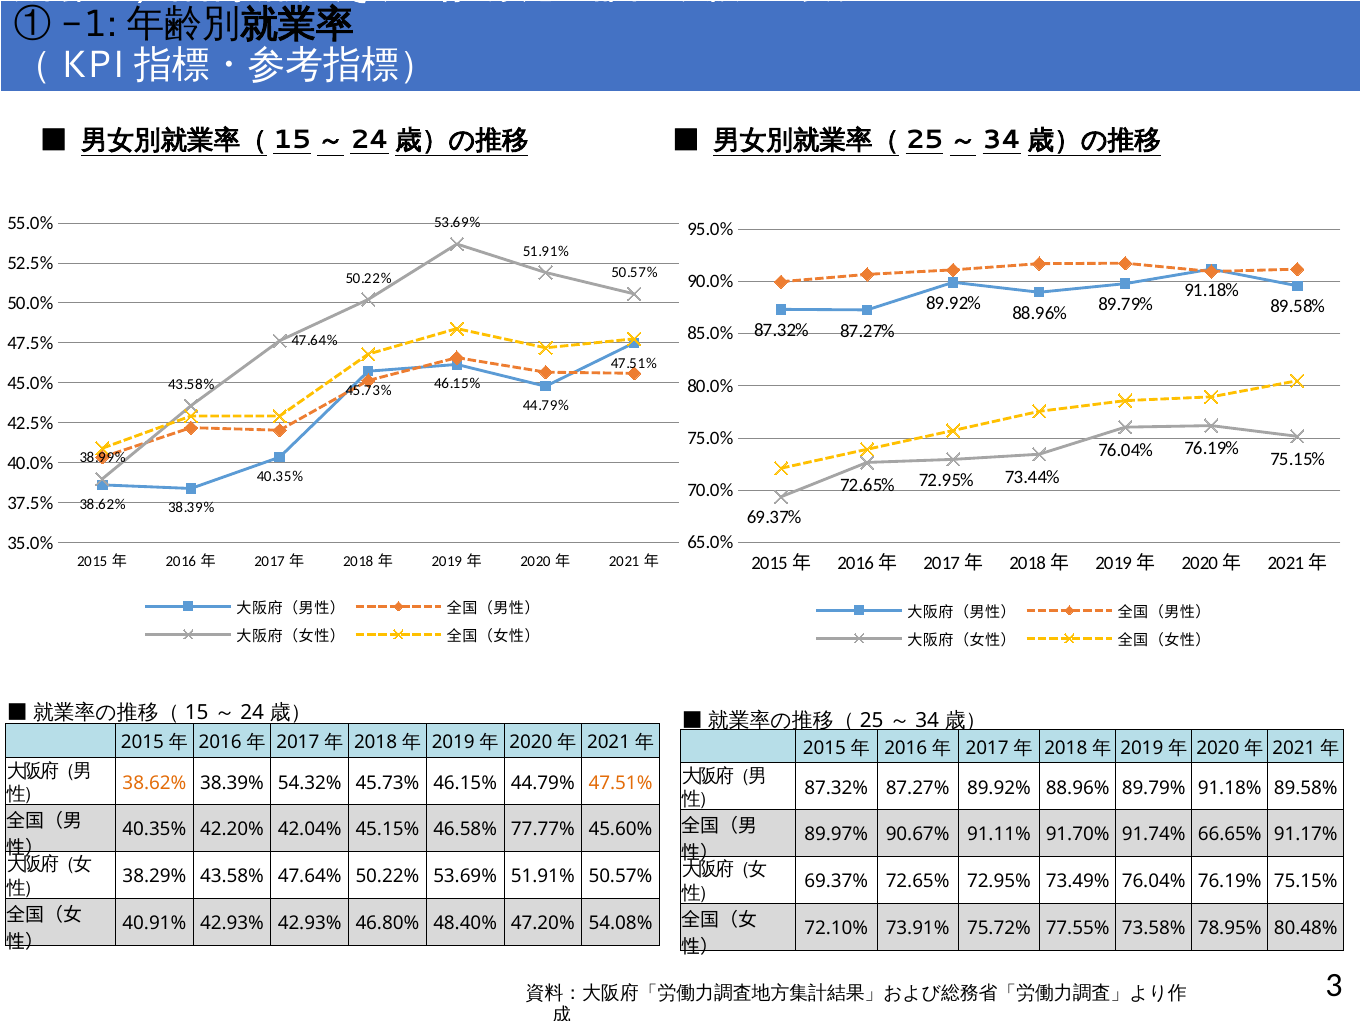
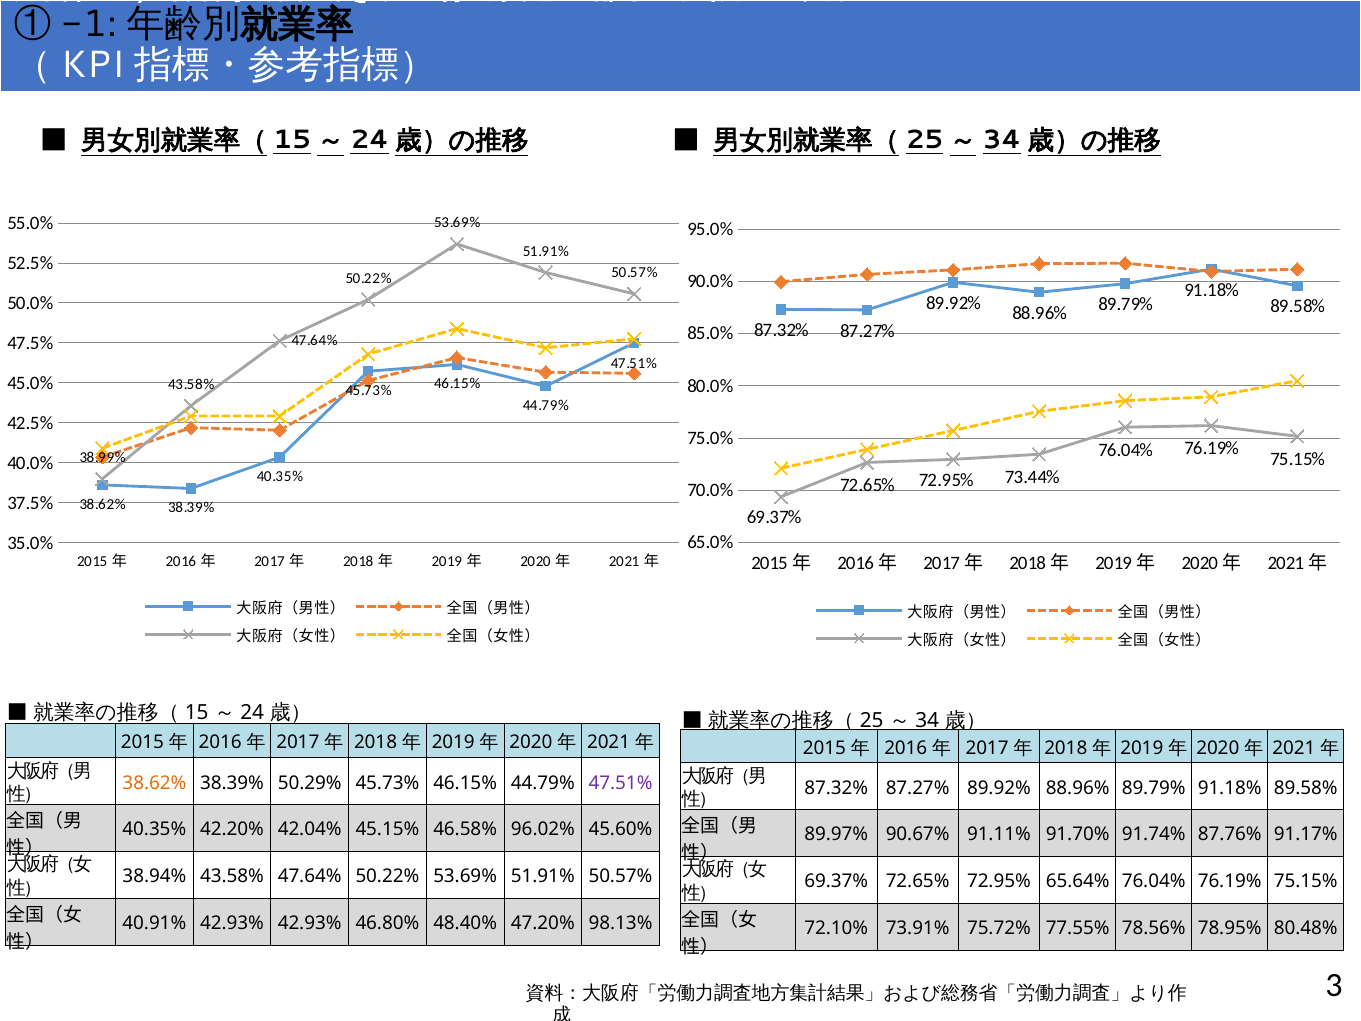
54.32%: 54.32% -> 50.29%
47.51% at (621, 783) colour: orange -> purple
77.77%: 77.77% -> 96.02%
66.65%: 66.65% -> 87.76%
38.29%: 38.29% -> 38.94%
73.49%: 73.49% -> 65.64%
54.08%: 54.08% -> 98.13%
73.58%: 73.58% -> 78.56%
